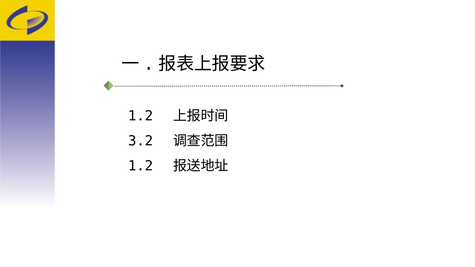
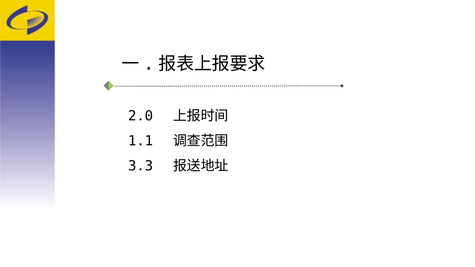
1.2 at (141, 116): 1.2 -> 2.0
3.2: 3.2 -> 1.1
1.2 at (141, 166): 1.2 -> 3.3
